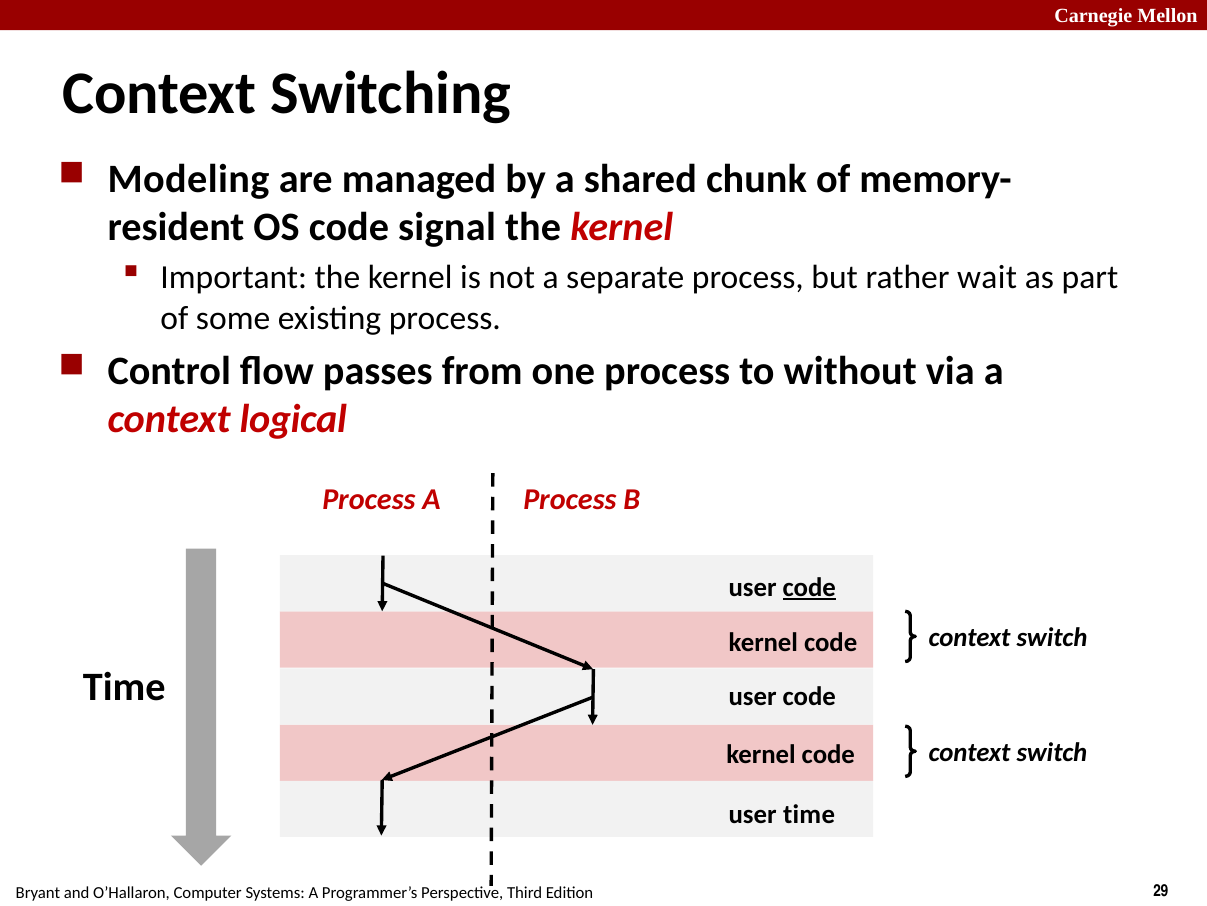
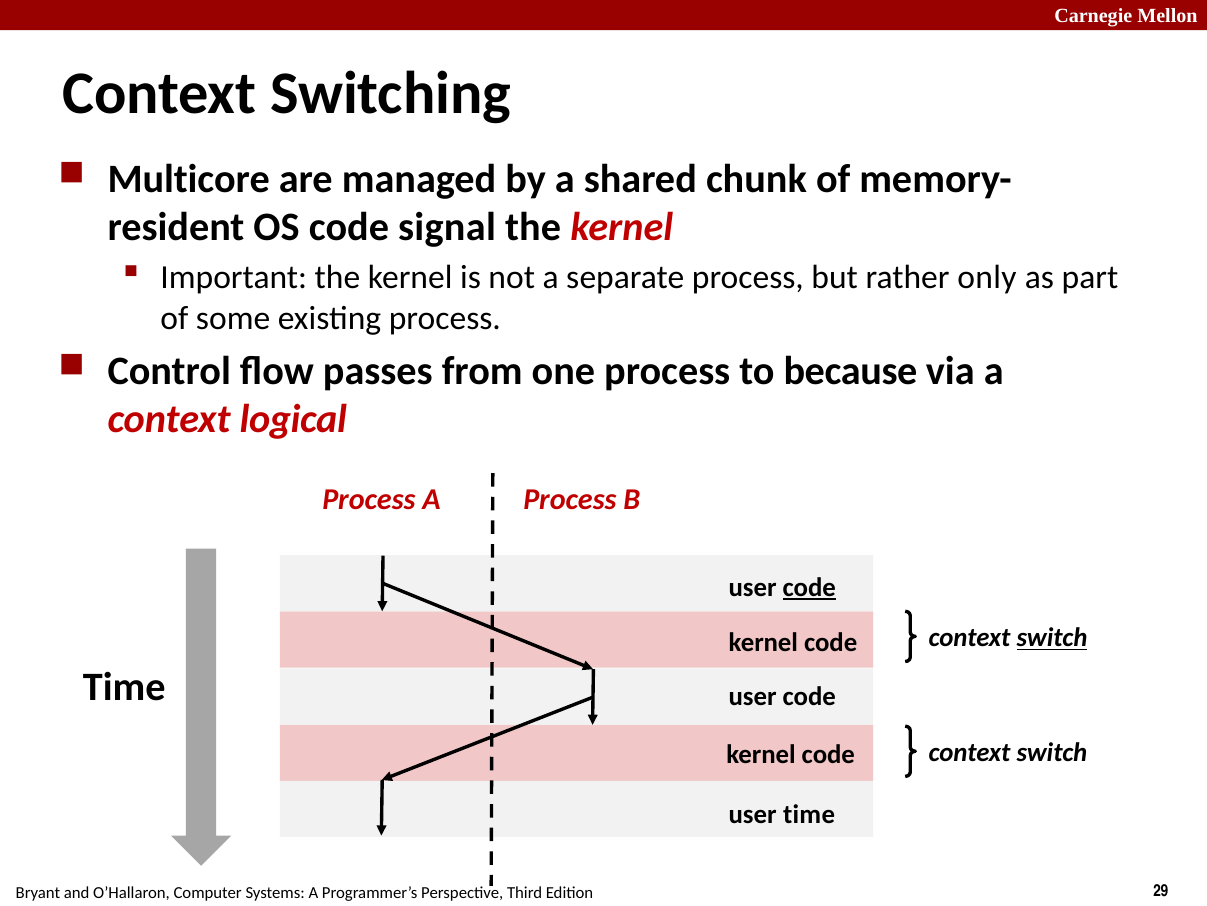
Modeling: Modeling -> Multicore
wait: wait -> only
without: without -> because
switch at (1052, 638) underline: none -> present
